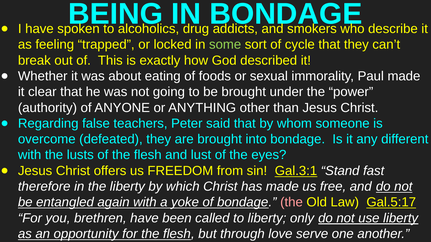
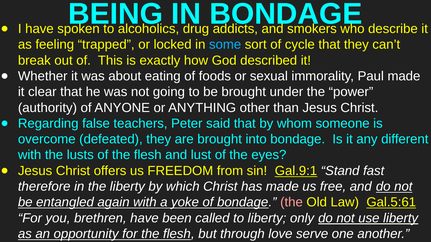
some colour: light green -> light blue
Gal.3:1: Gal.3:1 -> Gal.9:1
Gal.5:17: Gal.5:17 -> Gal.5:61
